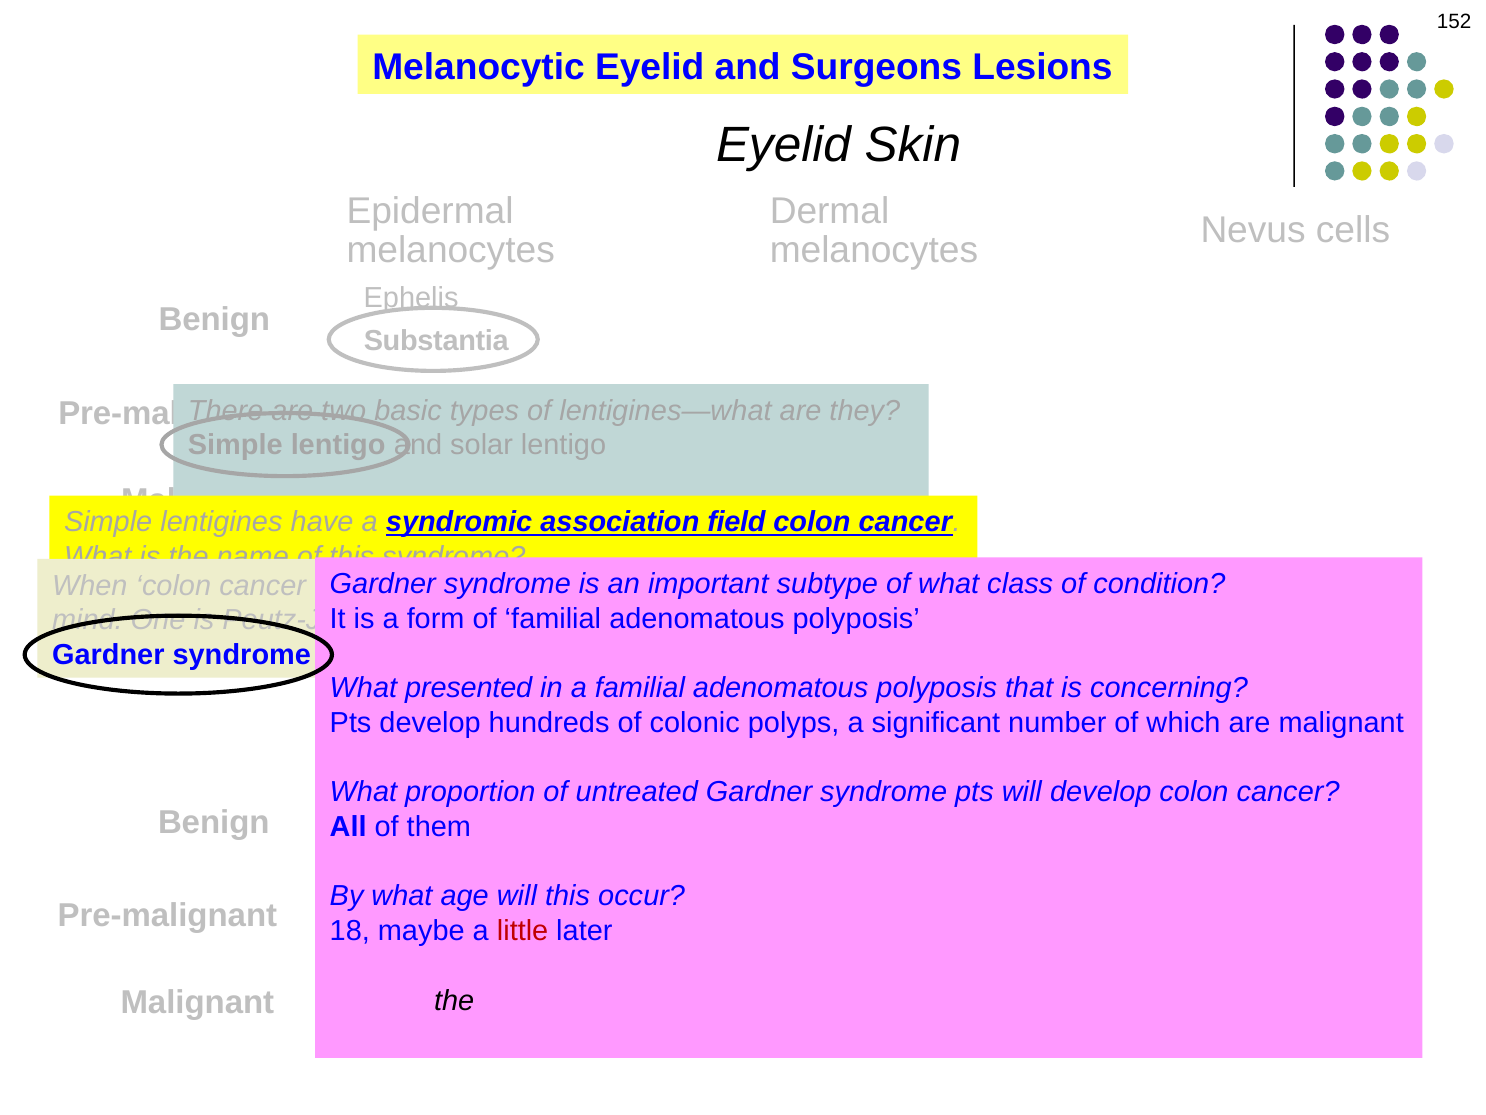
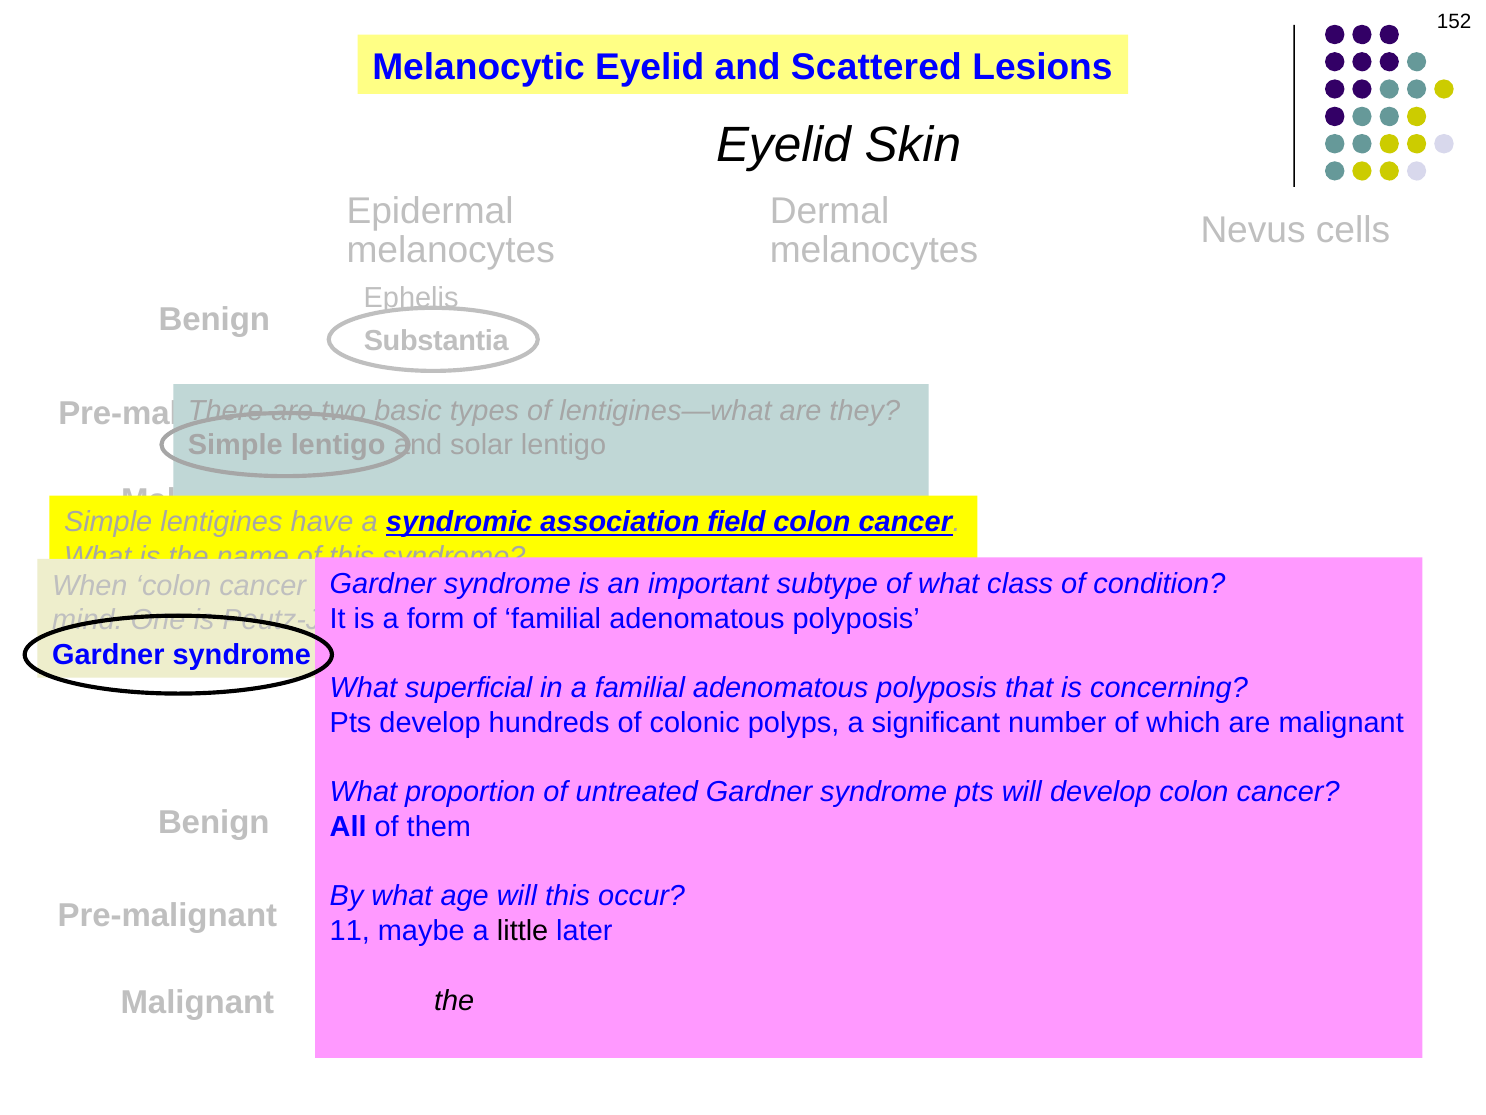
Surgeons: Surgeons -> Scattered
presented: presented -> superficial
18: 18 -> 11
little colour: red -> black
